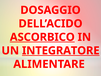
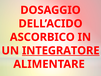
ASCORBICO underline: present -> none
